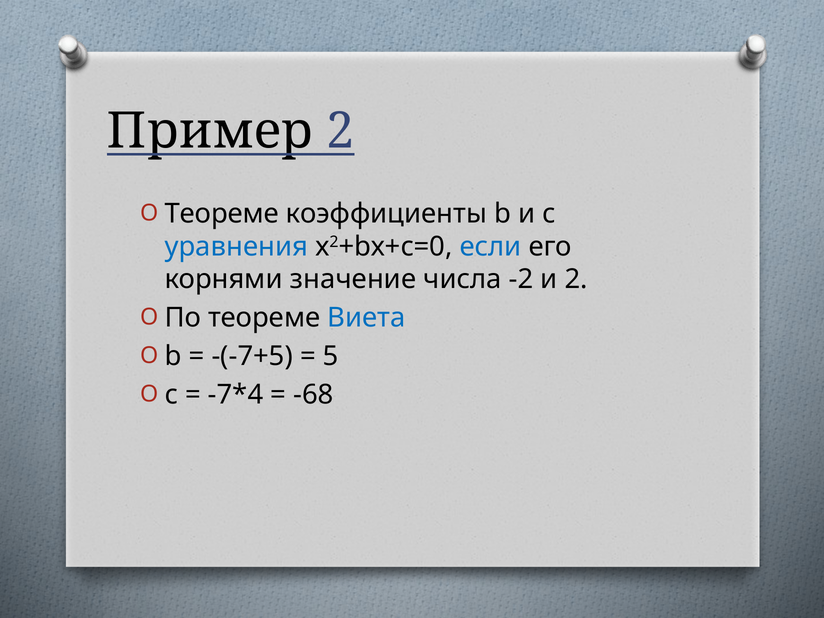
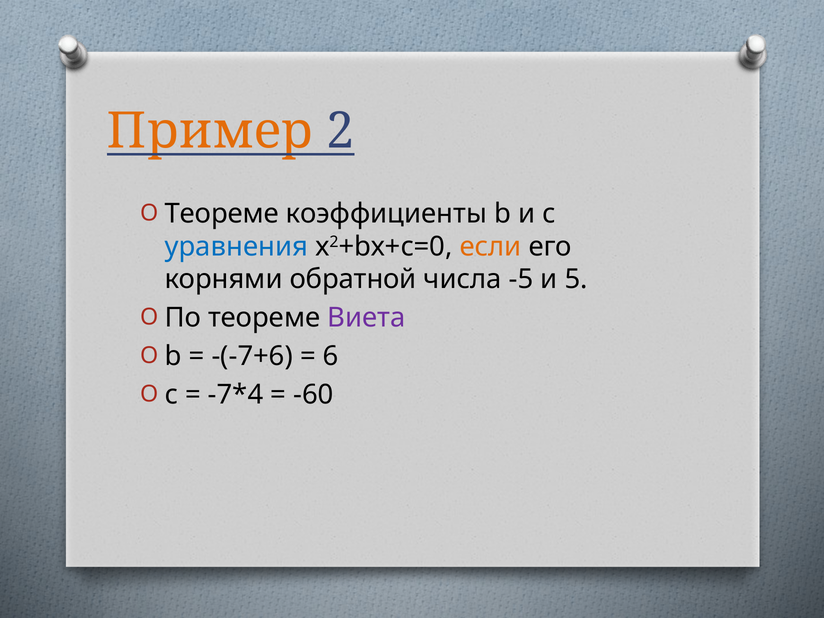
Пример colour: black -> orange
если colour: blue -> orange
значение: значение -> обратной
-2: -2 -> -5
и 2: 2 -> 5
Виета colour: blue -> purple
-(-7+5: -(-7+5 -> -(-7+6
5: 5 -> 6
-68: -68 -> -60
